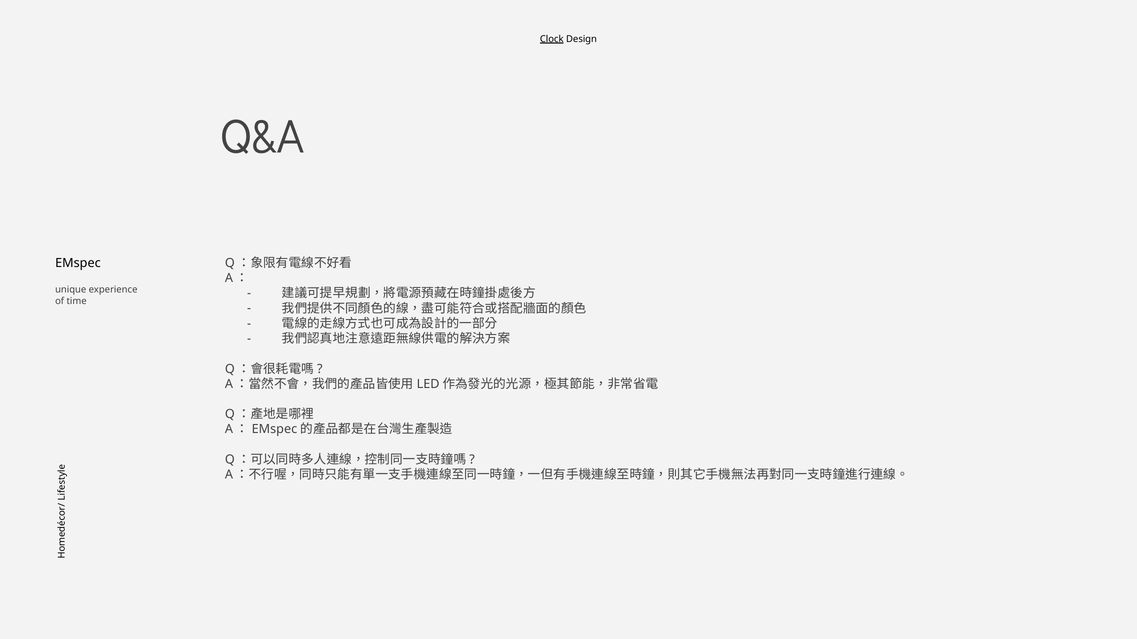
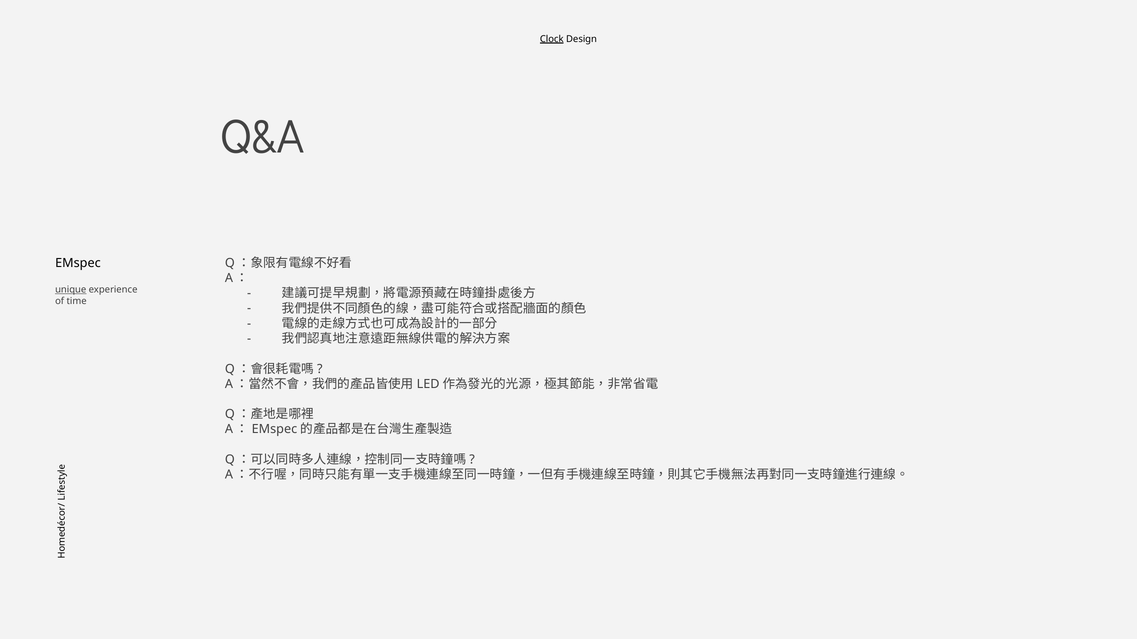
unique underline: none -> present
